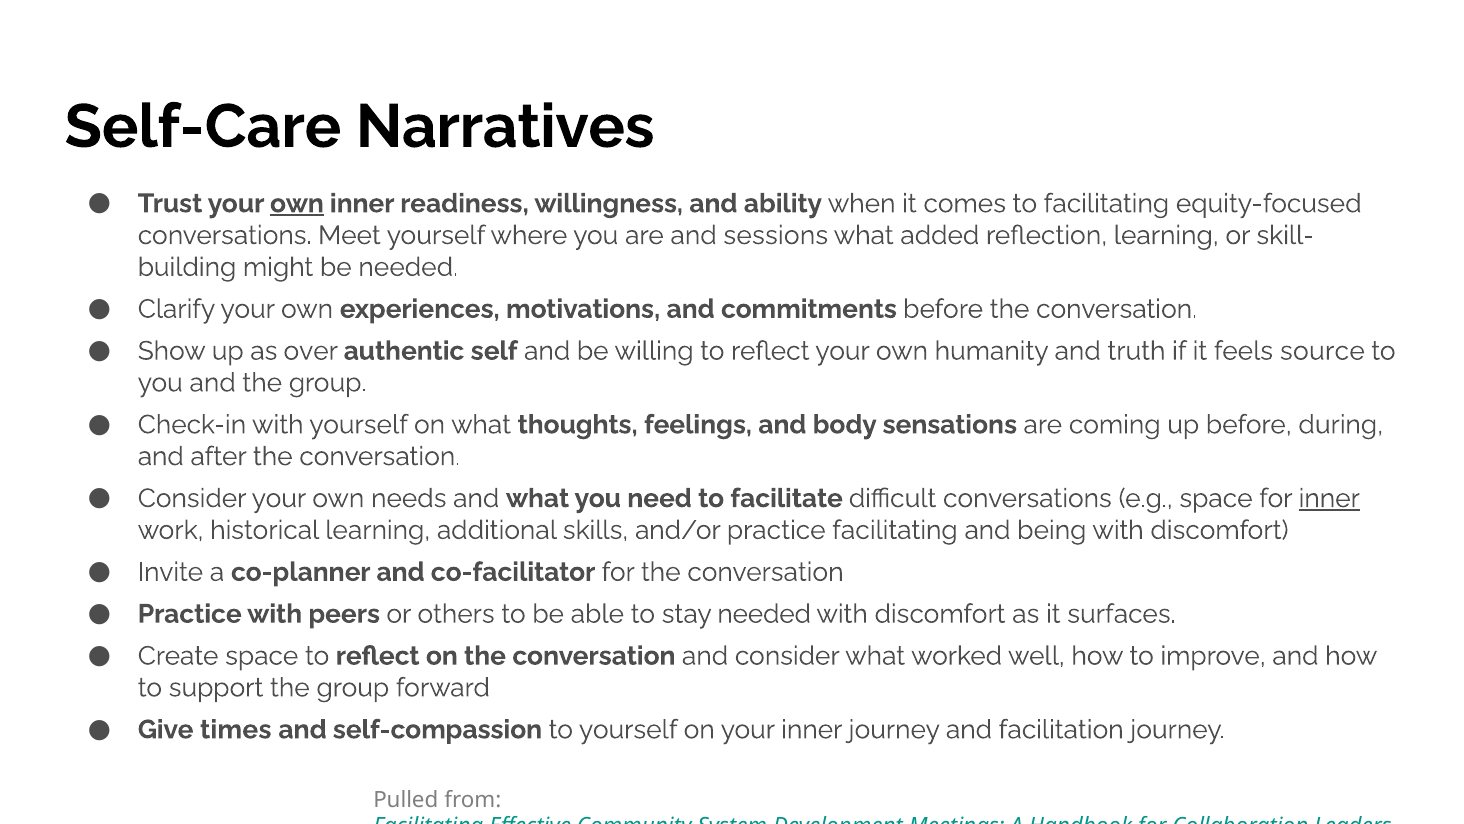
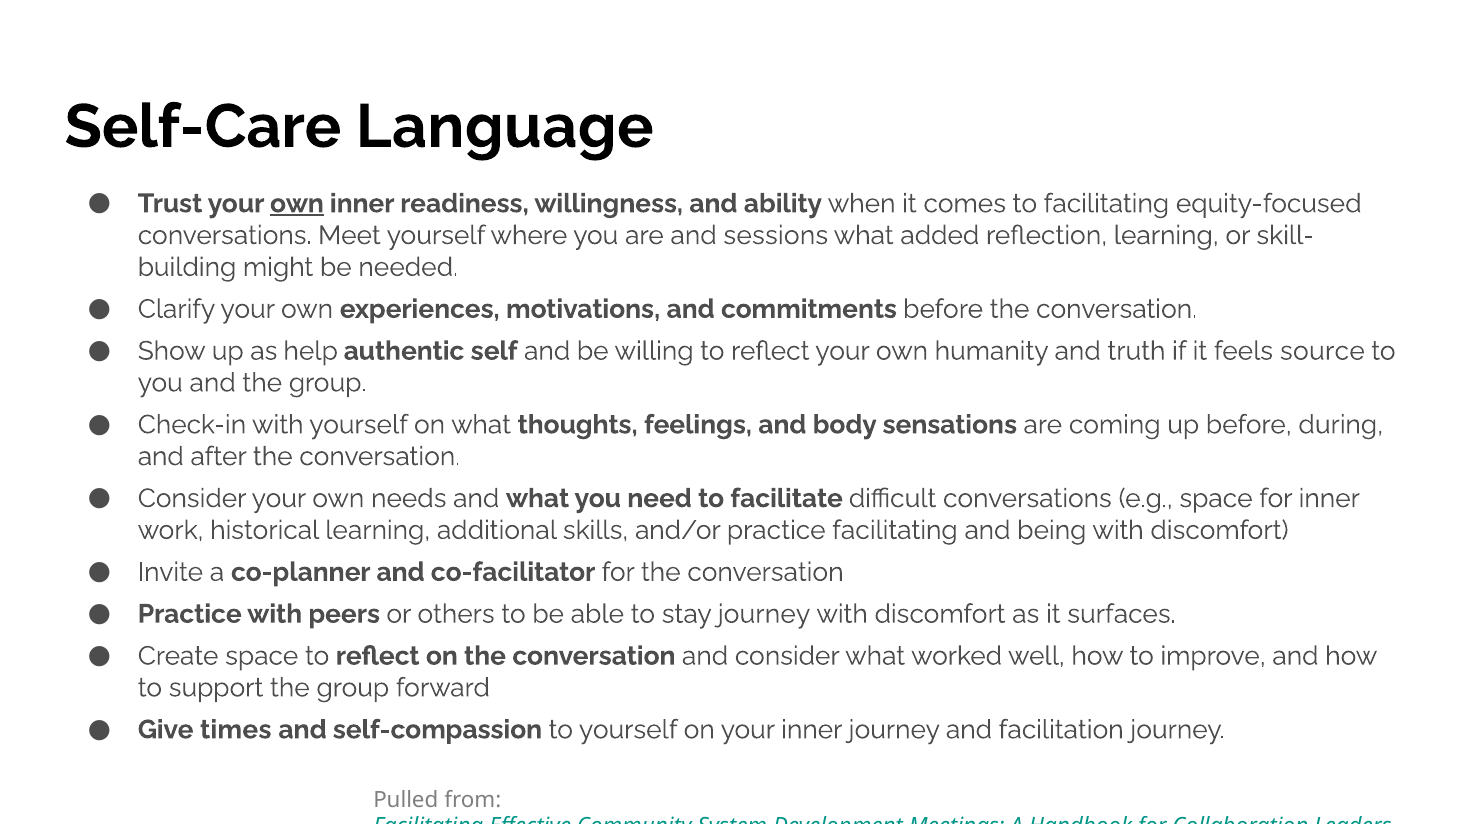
Narratives: Narratives -> Language
over: over -> help
inner at (1329, 498) underline: present -> none
stay needed: needed -> journey
